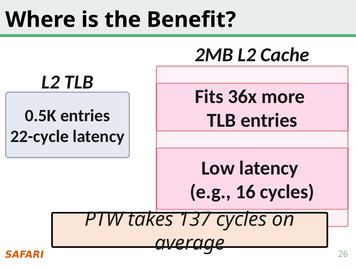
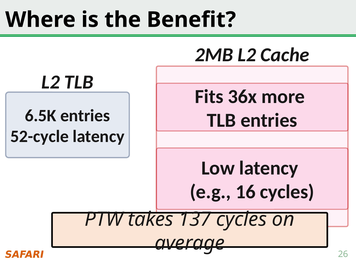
0.5K: 0.5K -> 6.5K
22-cycle: 22-cycle -> 52-cycle
